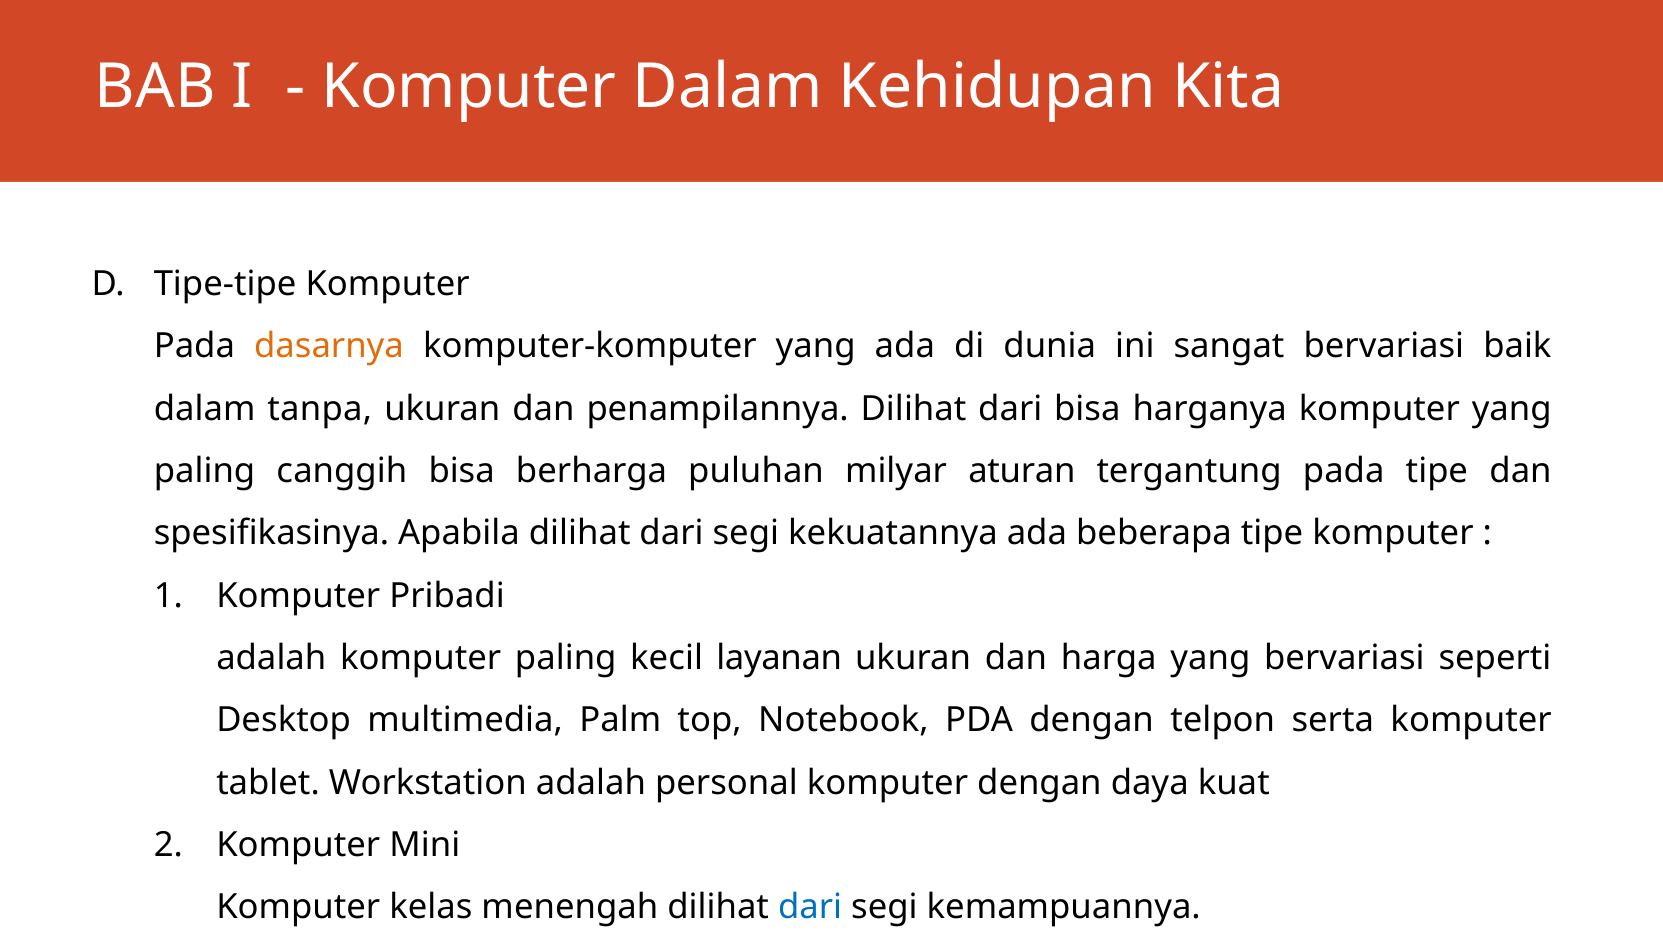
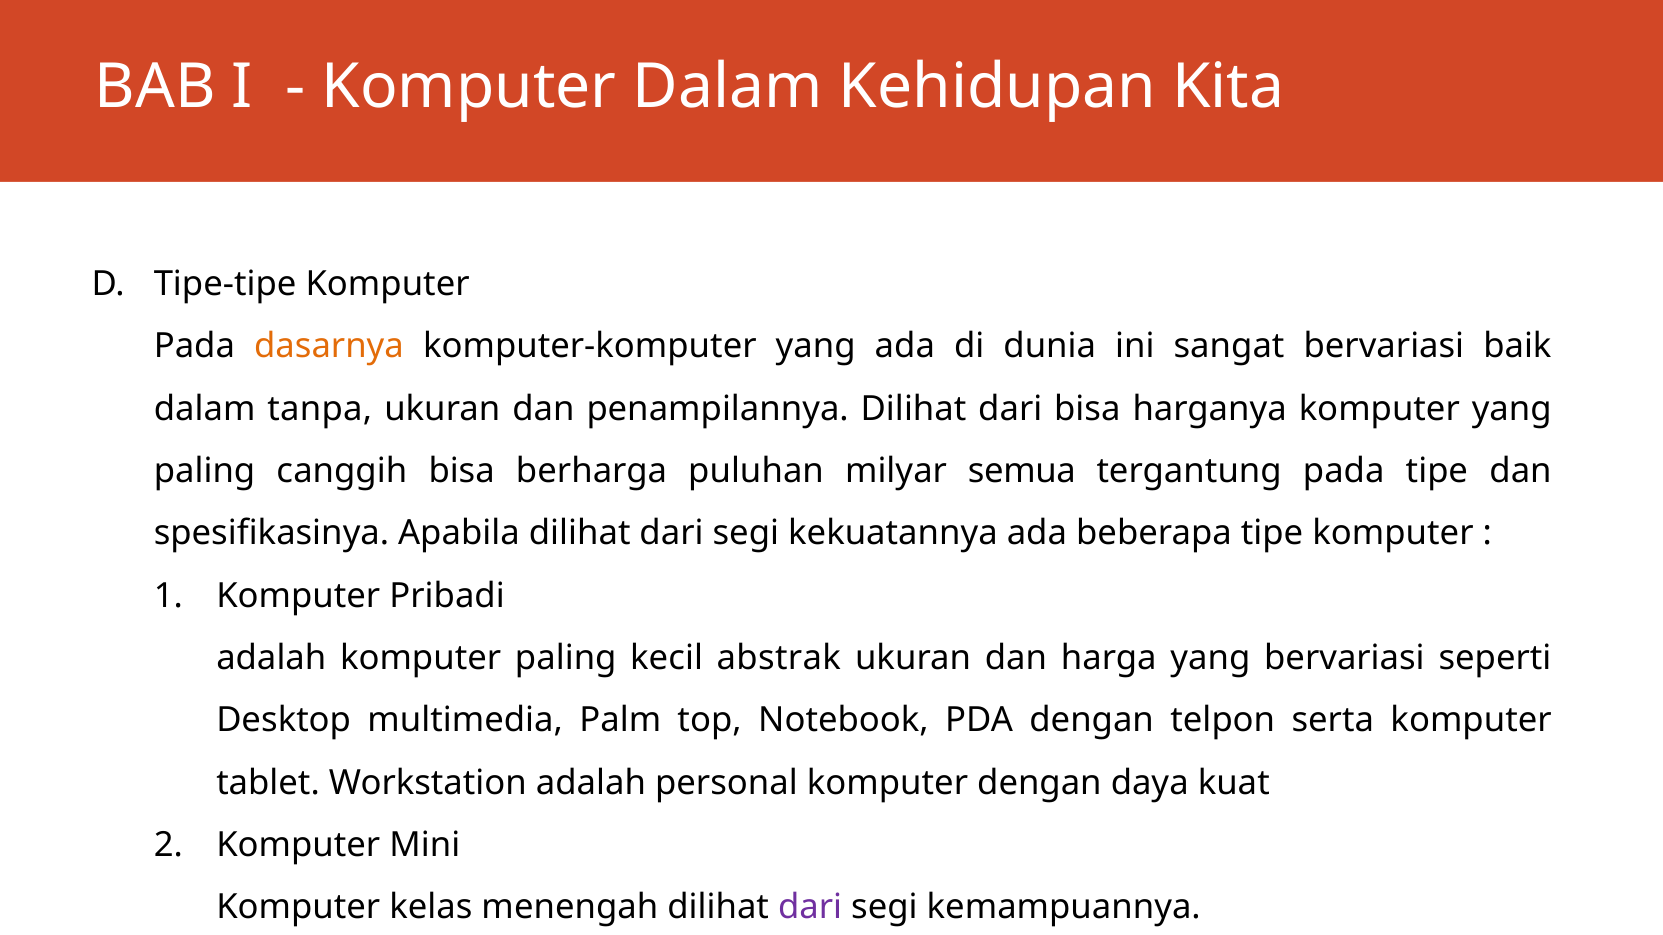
aturan: aturan -> semua
layanan: layanan -> abstrak
dari at (810, 908) colour: blue -> purple
